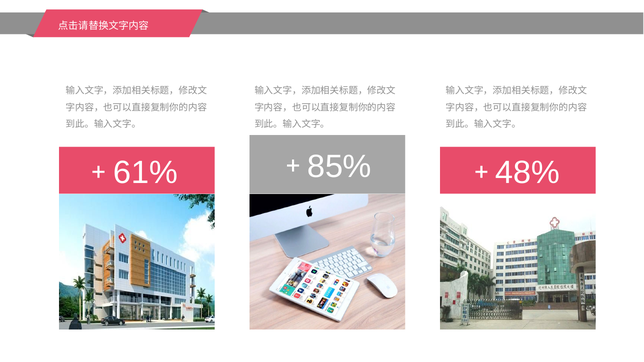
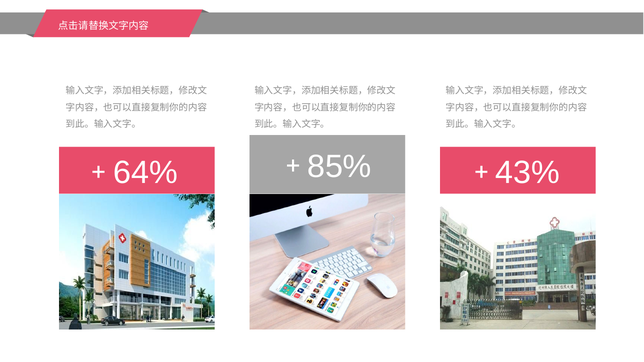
61%: 61% -> 64%
48%: 48% -> 43%
